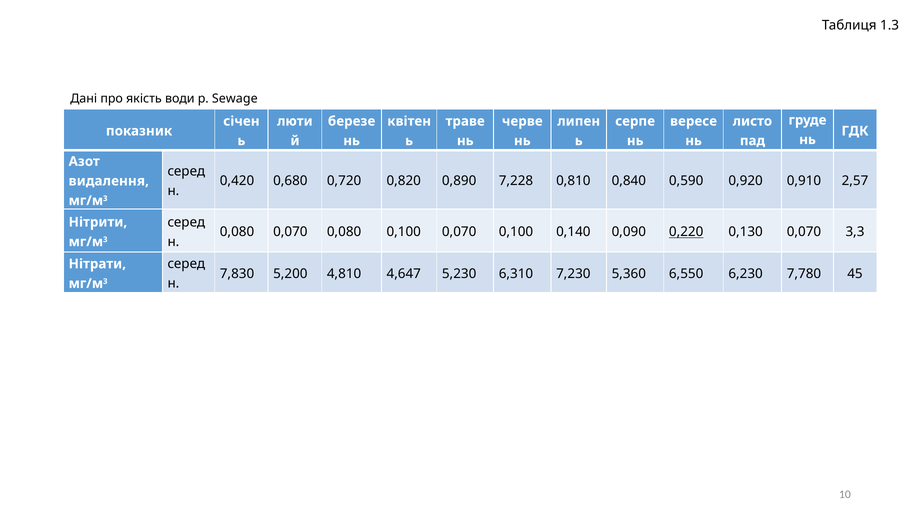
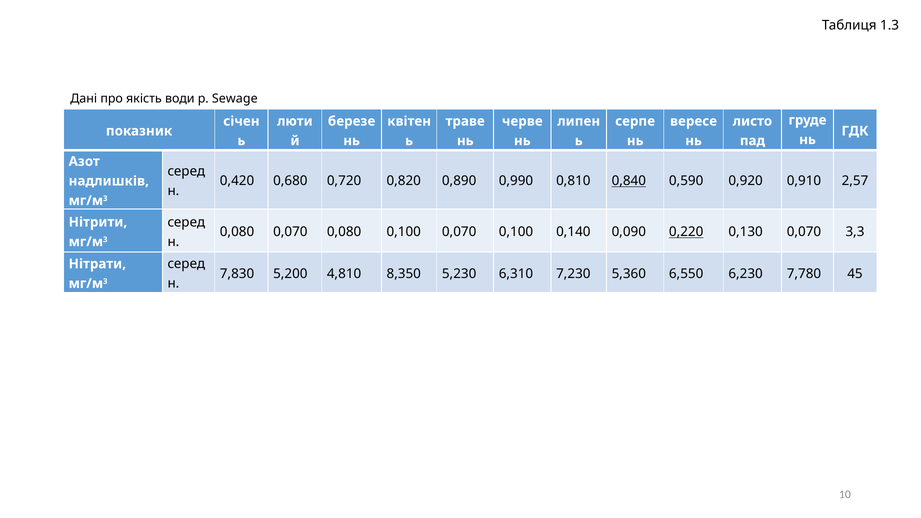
7,228: 7,228 -> 0,990
0,840 underline: none -> present
видалення: видалення -> надлишків
4,647: 4,647 -> 8,350
